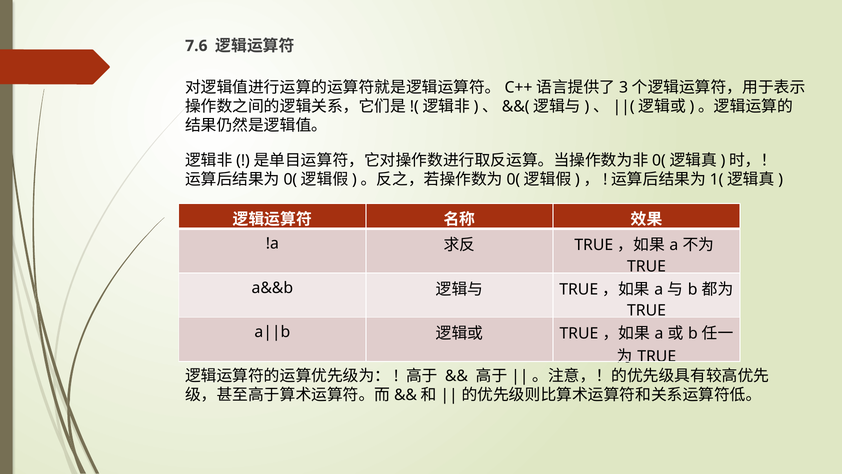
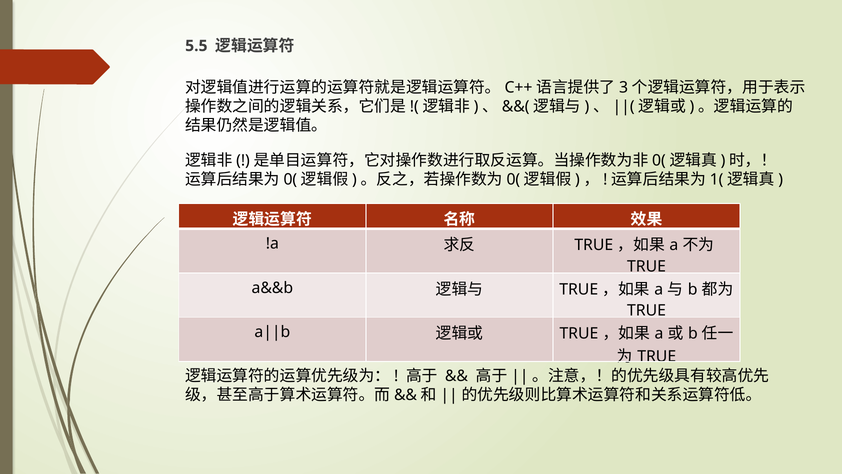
7.6: 7.6 -> 5.5
